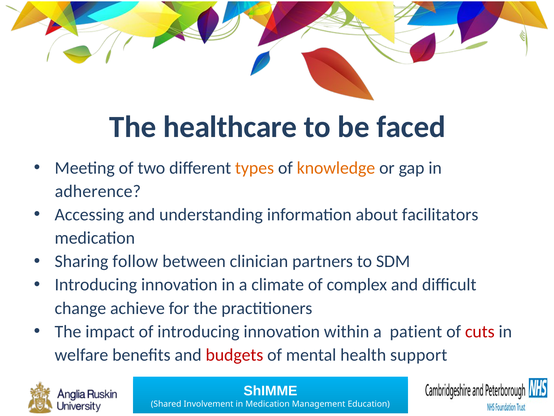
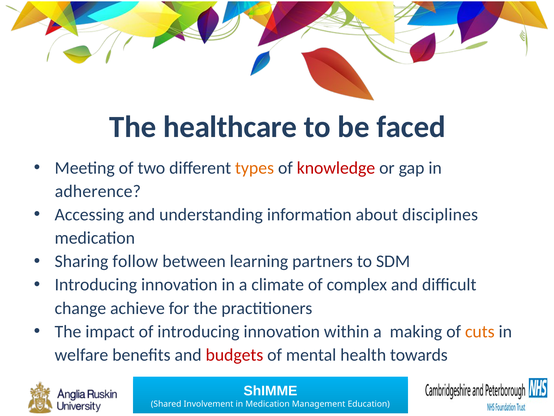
knowledge colour: orange -> red
facilitators: facilitators -> disciplines
clinician: clinician -> learning
patient: patient -> making
cuts colour: red -> orange
support: support -> towards
